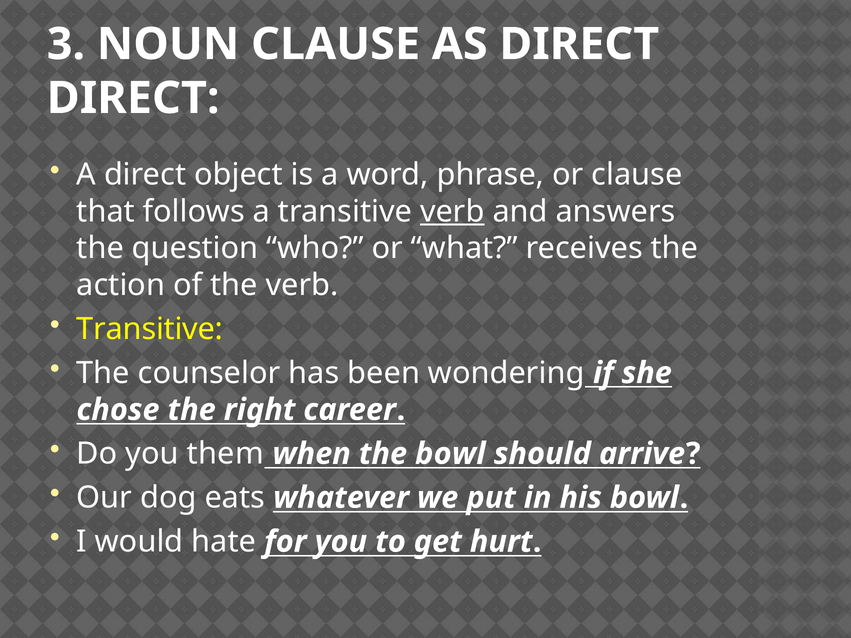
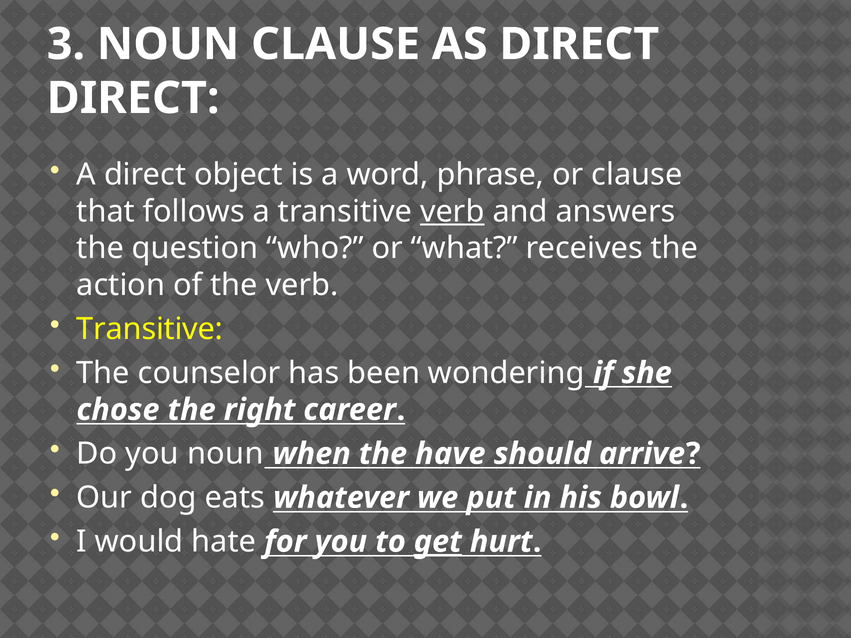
you them: them -> noun
the bowl: bowl -> have
get underline: none -> present
